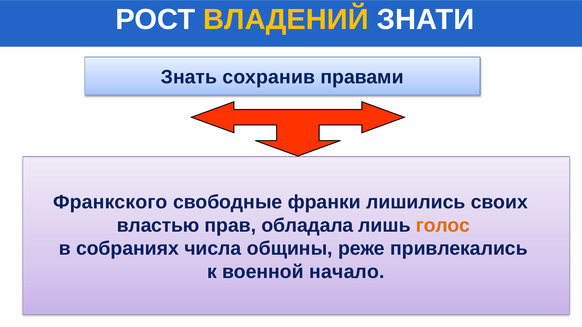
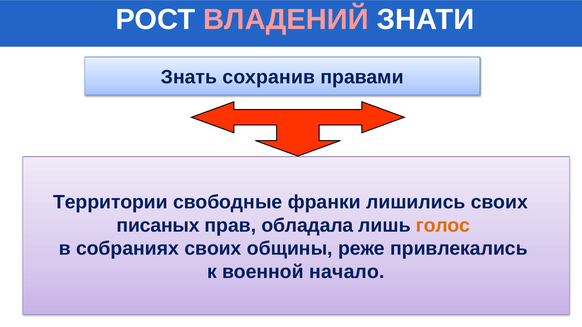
ВЛАДЕНИЙ colour: yellow -> pink
Франкского: Франкского -> Территории
властью: властью -> писаных
собраниях числа: числа -> своих
